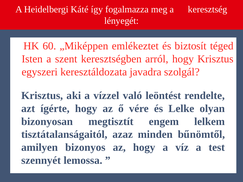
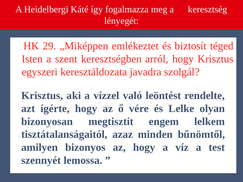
60: 60 -> 29
